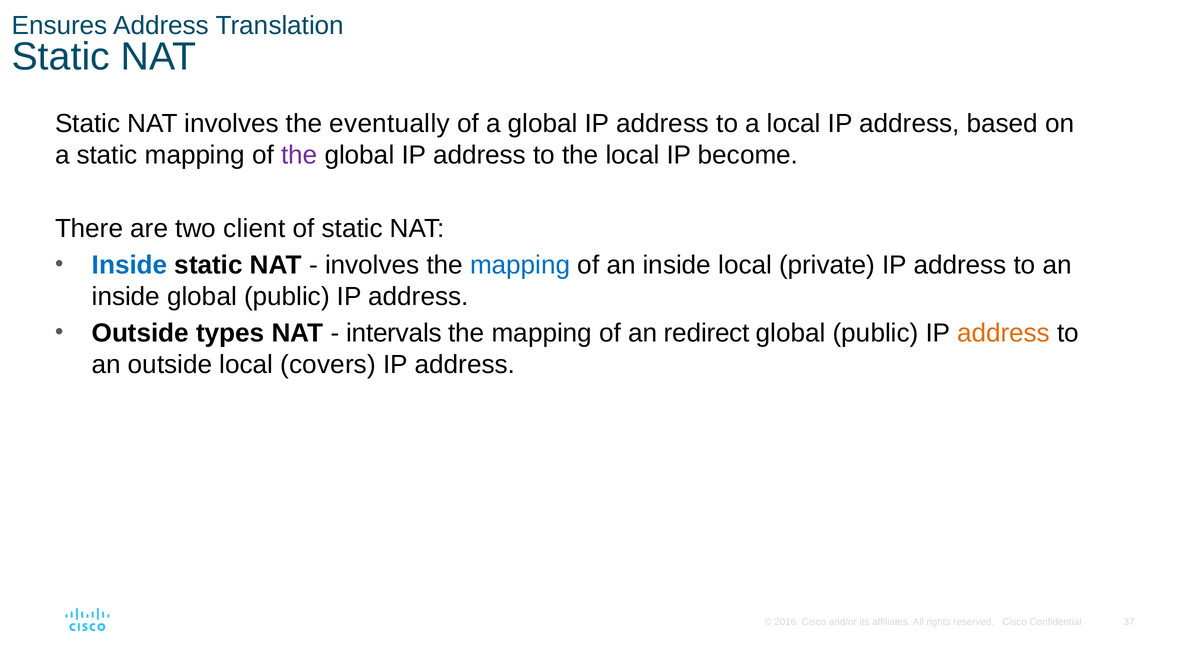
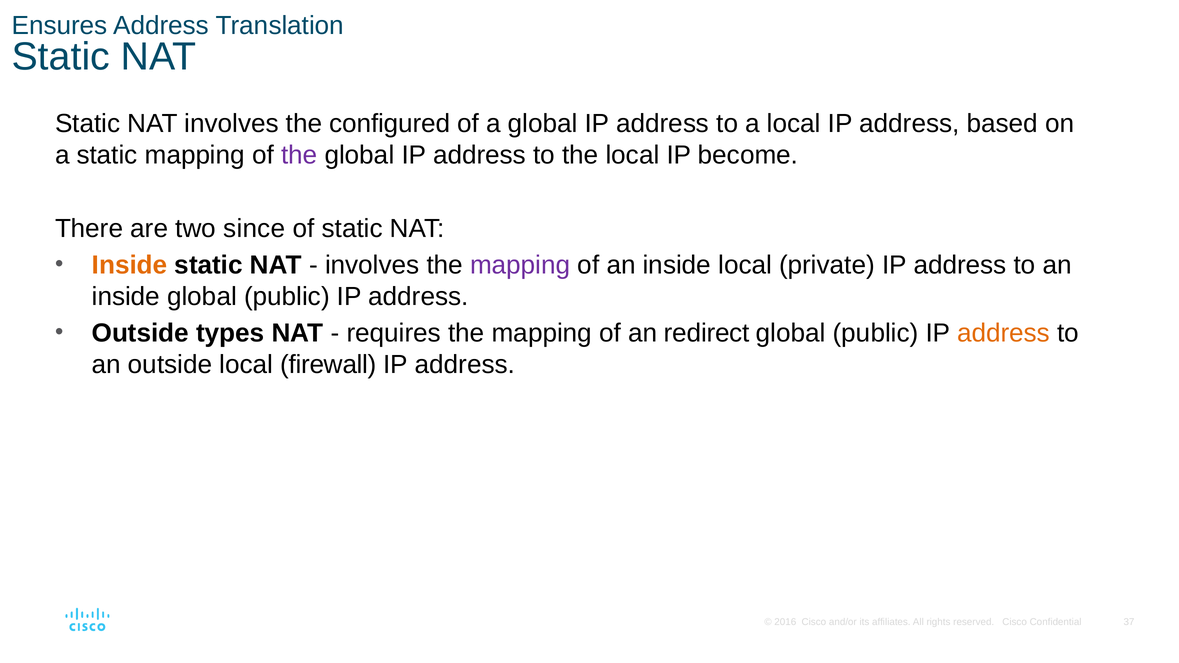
eventually: eventually -> configured
client: client -> since
Inside at (130, 265) colour: blue -> orange
mapping at (520, 265) colour: blue -> purple
intervals: intervals -> requires
covers: covers -> firewall
